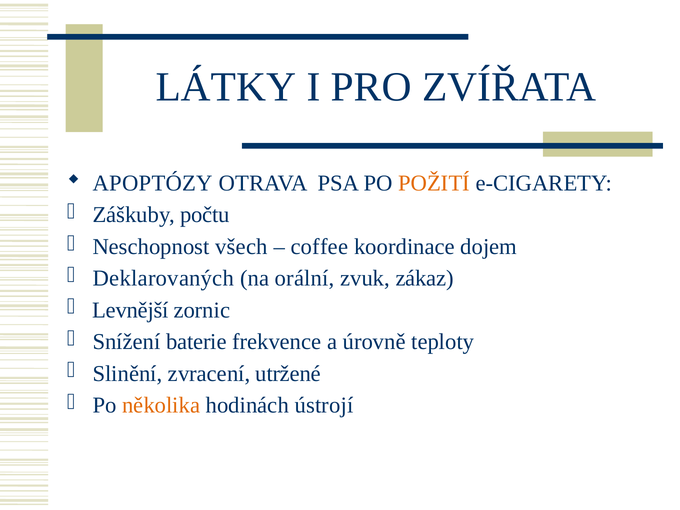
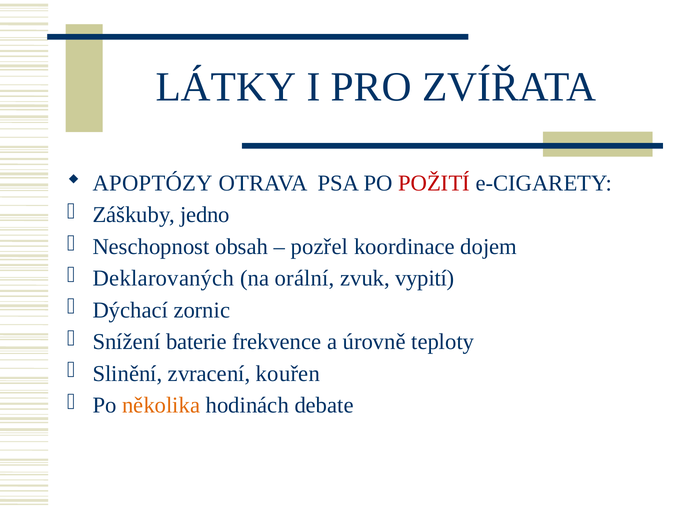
POŽITÍ colour: orange -> red
počtu: počtu -> jedno
všech: všech -> obsah
coffee: coffee -> pozřel
zákaz: zákaz -> vypití
Levnější: Levnější -> Dýchací
utržené: utržené -> kouřen
ústrojí: ústrojí -> debate
